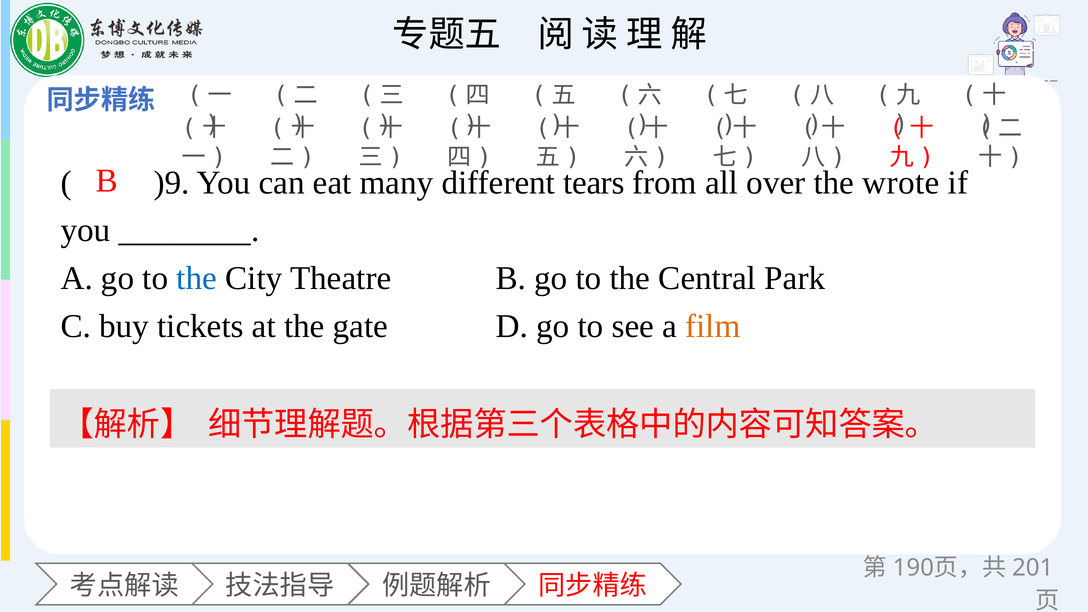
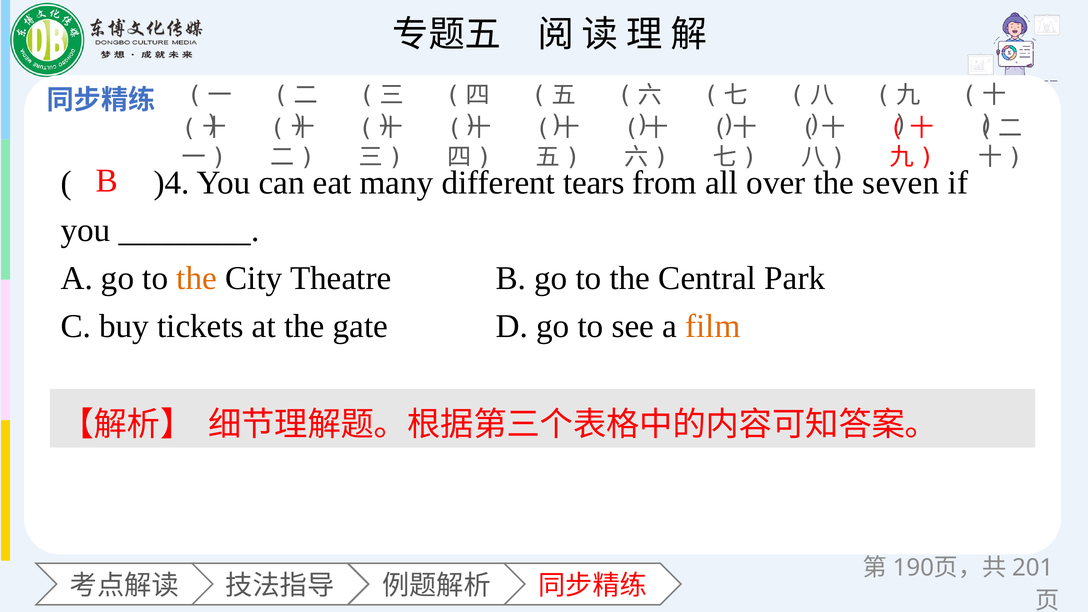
)9: )9 -> )4
wrote: wrote -> seven
the at (197, 278) colour: blue -> orange
